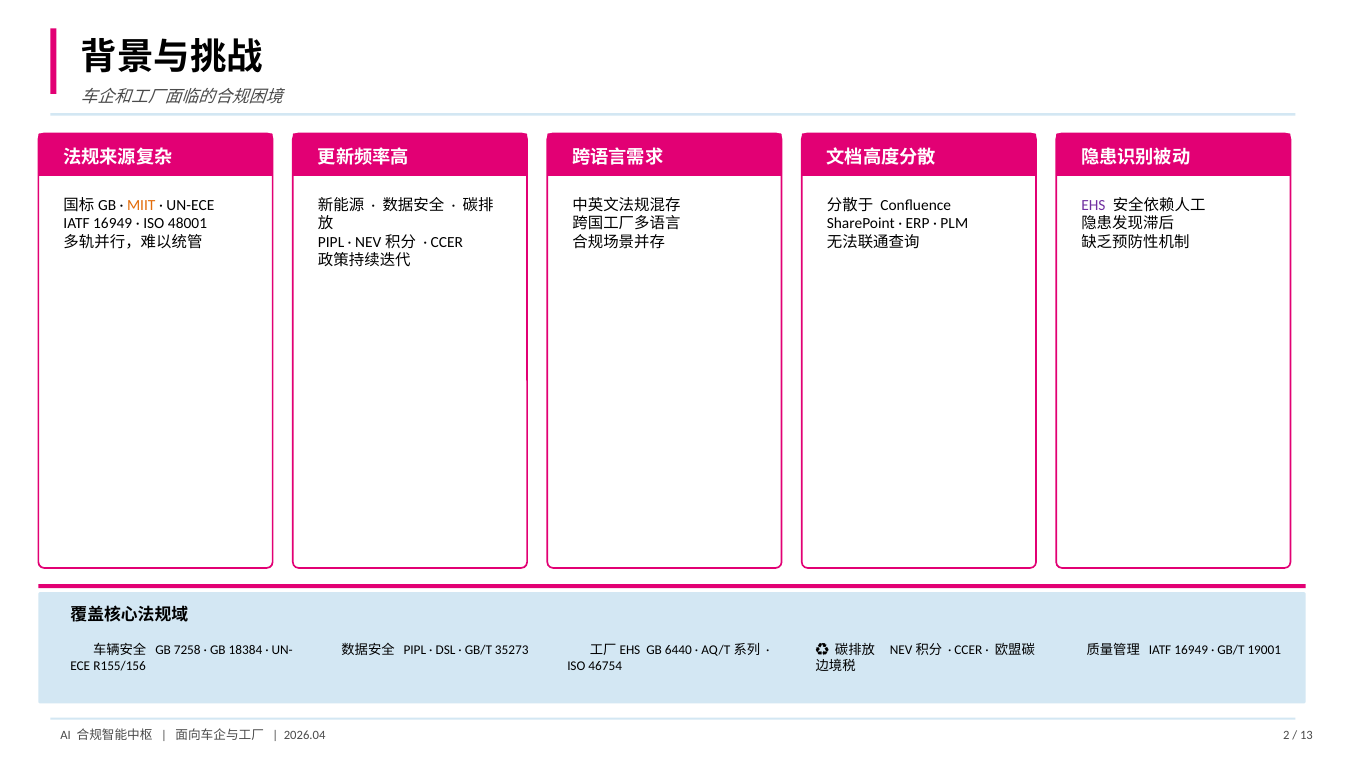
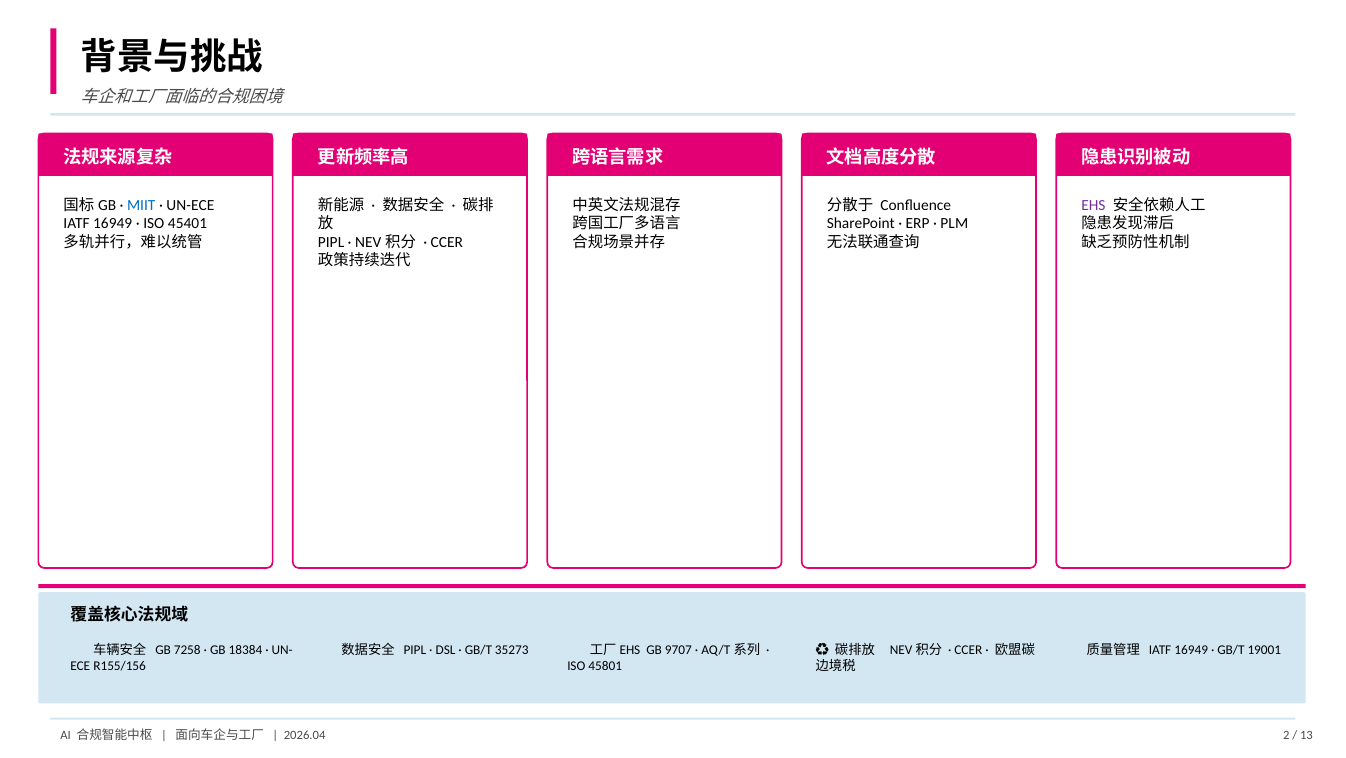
MIIT colour: orange -> blue
48001: 48001 -> 45401
6440: 6440 -> 9707
46754: 46754 -> 45801
